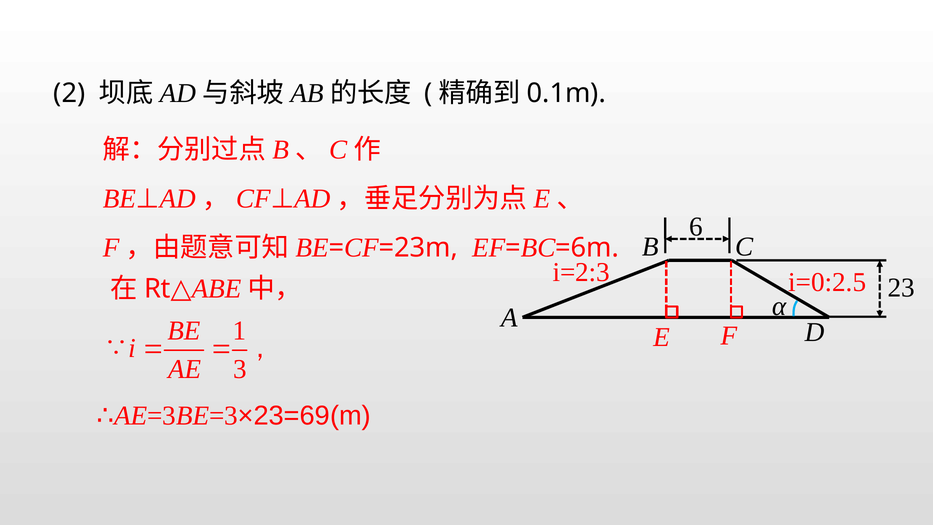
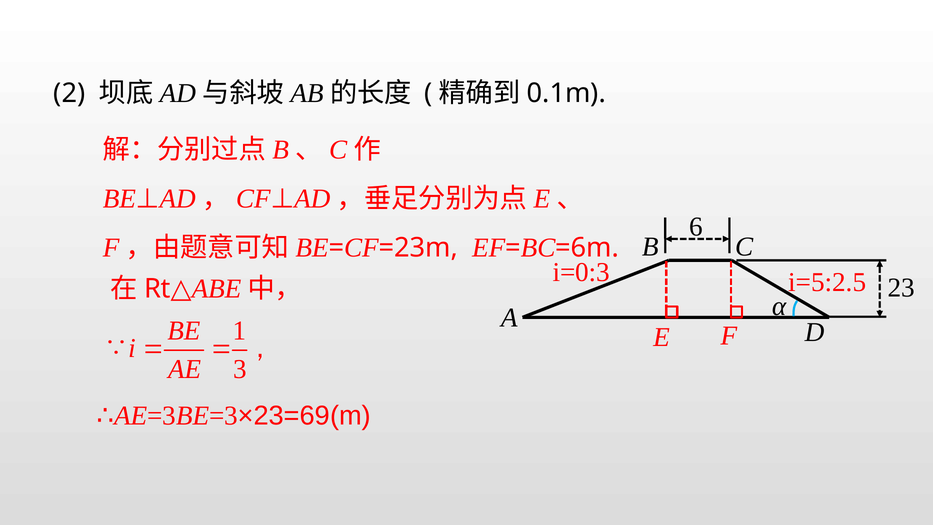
i=2:3: i=2:3 -> i=0:3
i=0:2.5: i=0:2.5 -> i=5:2.5
